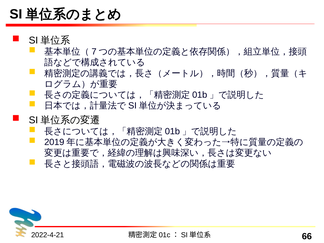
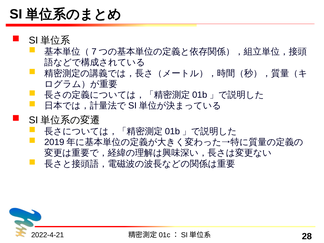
66: 66 -> 28
